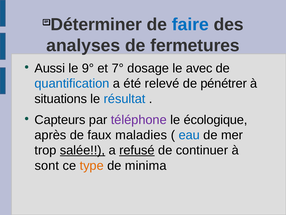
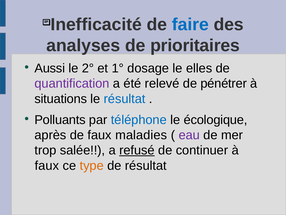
Déterminer: Déterminer -> Inefficacité
fermetures: fermetures -> prioritaires
9°: 9° -> 2°
7°: 7° -> 1°
avec: avec -> elles
quantification colour: blue -> purple
Capteurs: Capteurs -> Polluants
téléphone colour: purple -> blue
eau colour: blue -> purple
salée underline: present -> none
sont at (47, 165): sont -> faux
de minima: minima -> résultat
